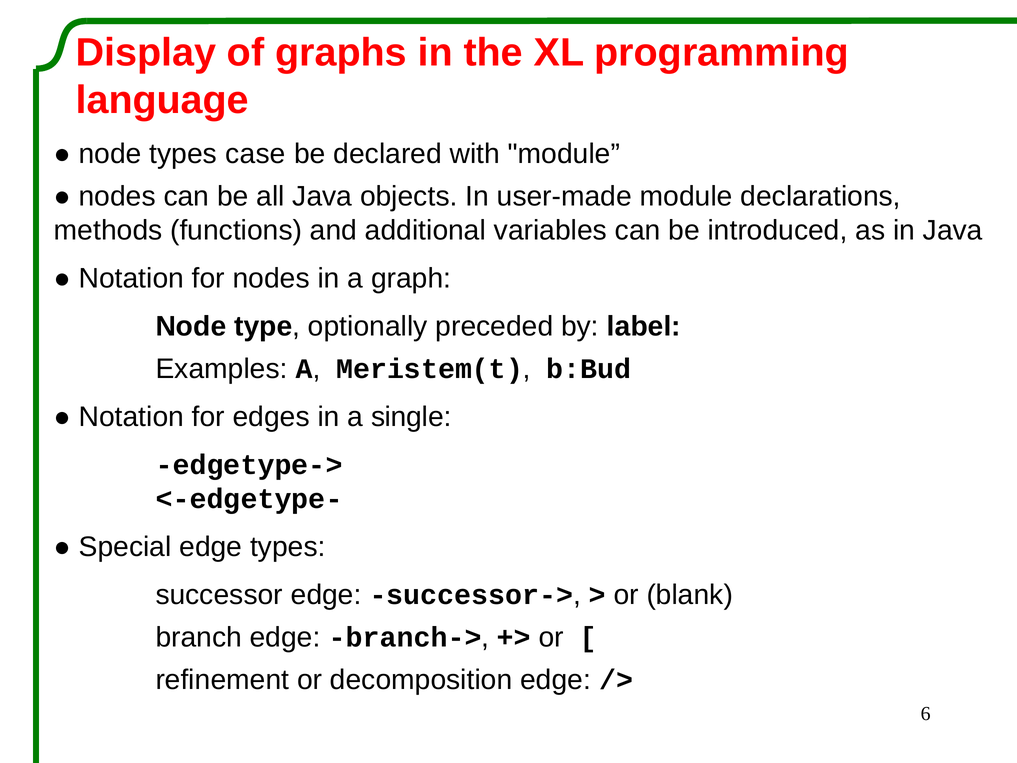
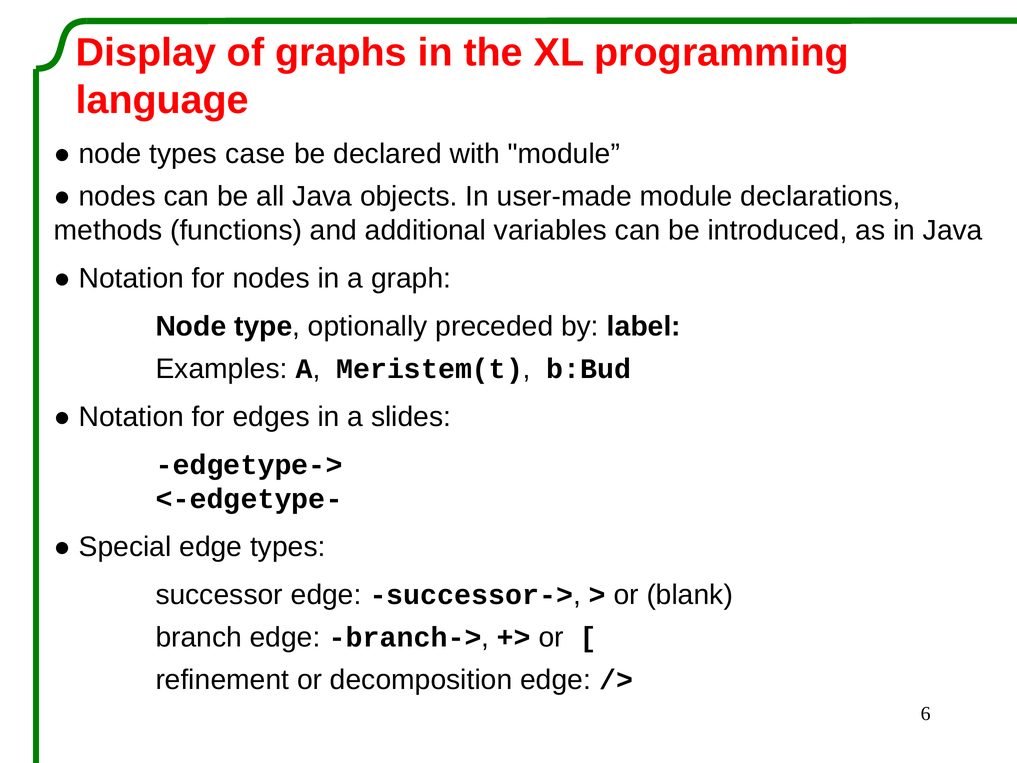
single: single -> slides
